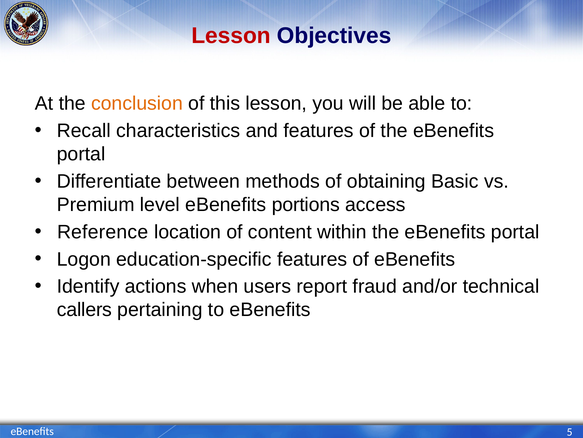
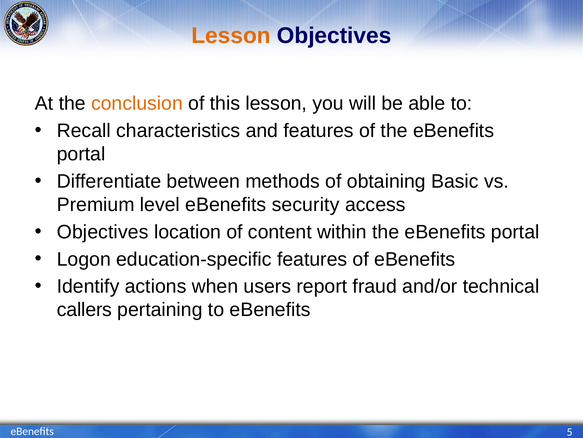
Lesson at (231, 36) colour: red -> orange
portions: portions -> security
Reference at (103, 232): Reference -> Objectives
